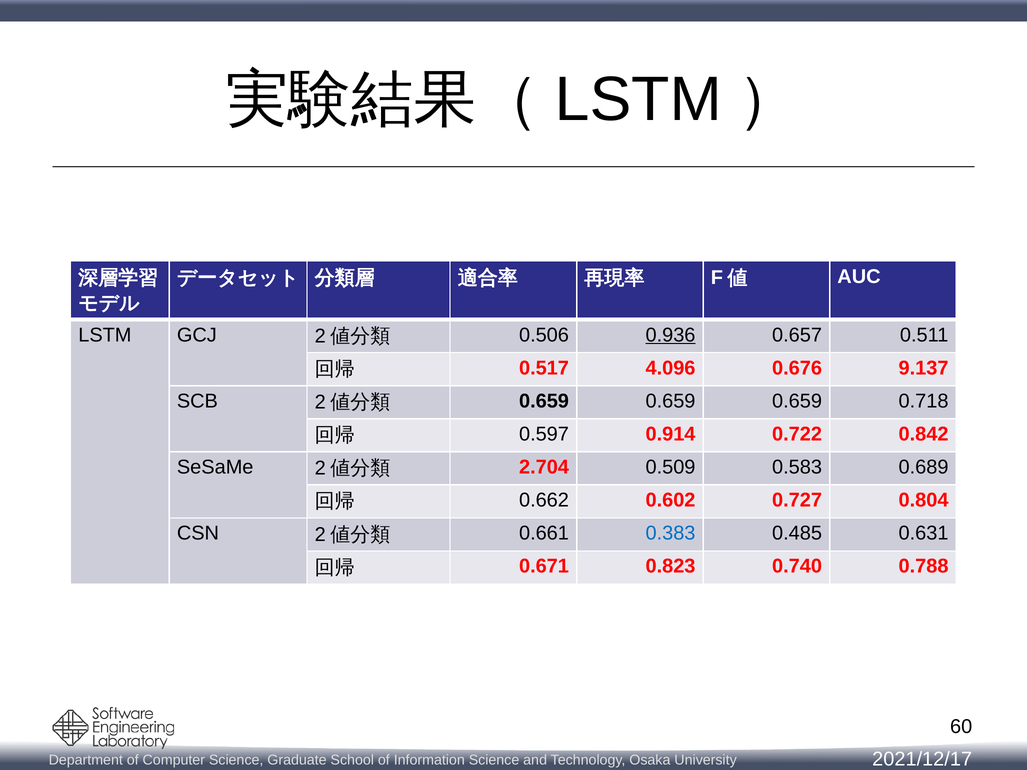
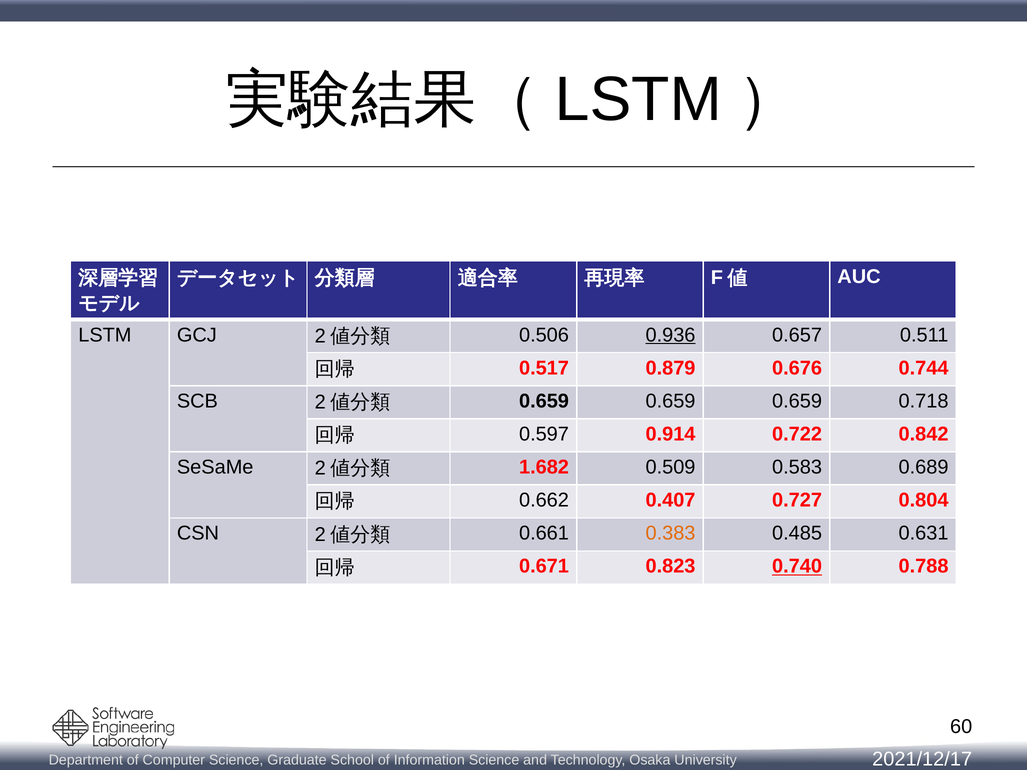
4.096: 4.096 -> 0.879
9.137: 9.137 -> 0.744
2.704: 2.704 -> 1.682
0.602: 0.602 -> 0.407
0.383 colour: blue -> orange
0.740 underline: none -> present
